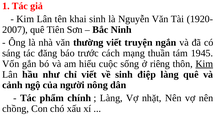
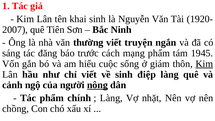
mạng thuần: thuần -> phẩm
riêng: riêng -> giám
nông underline: none -> present
